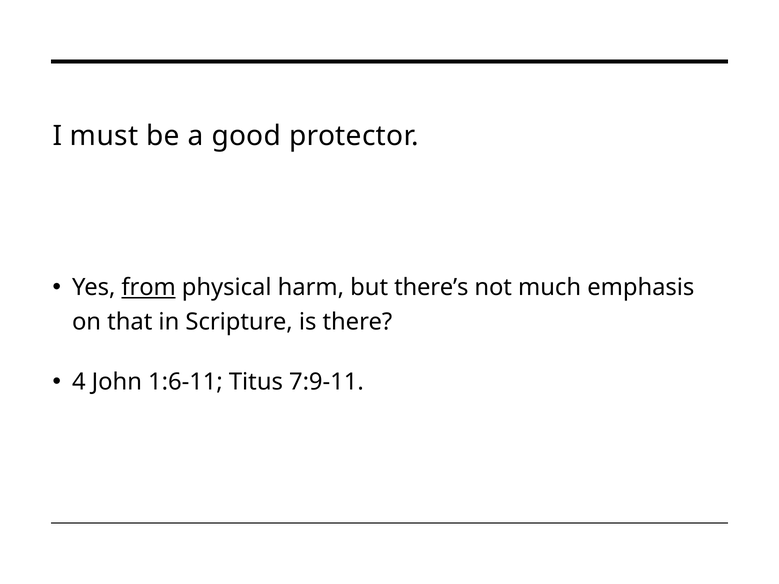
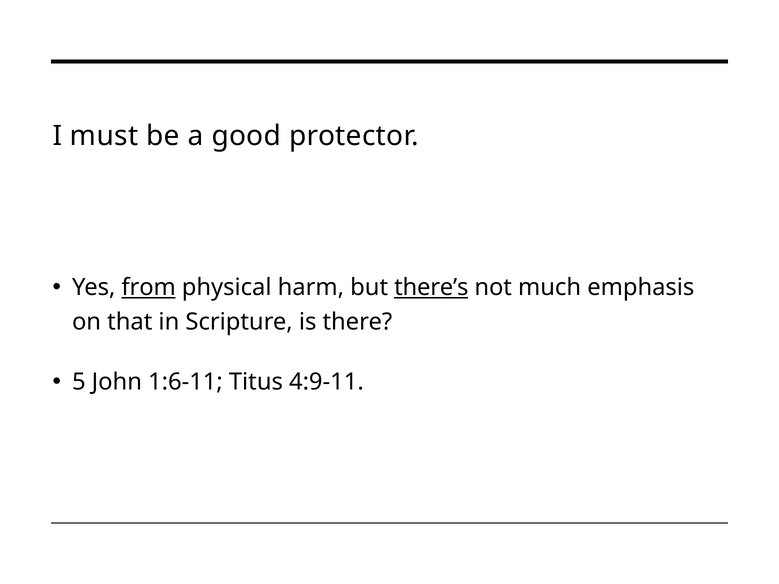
there’s underline: none -> present
4: 4 -> 5
7:9-11: 7:9-11 -> 4:9-11
